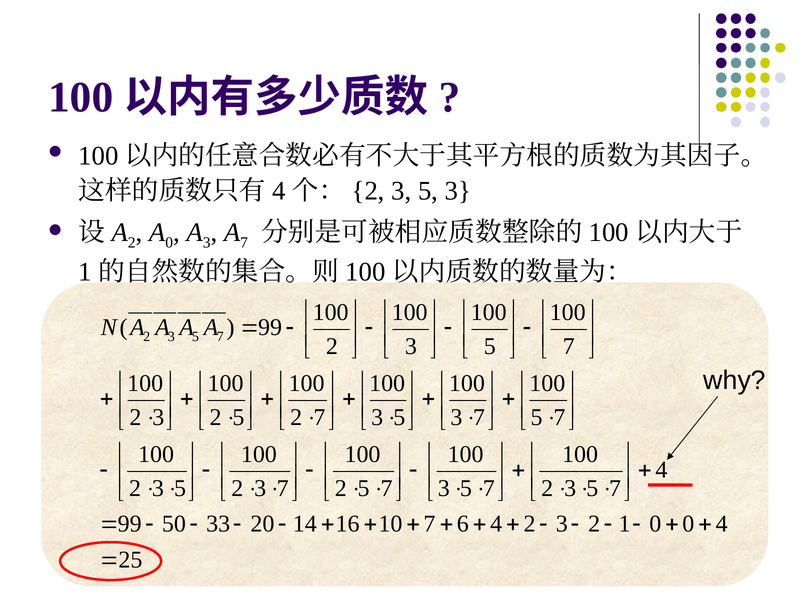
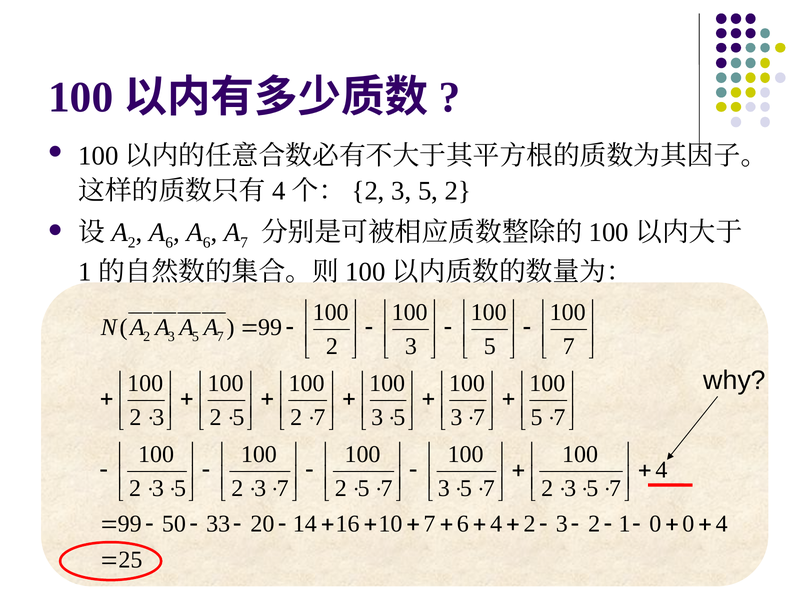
3 5 3: 3 -> 2
0 at (169, 242): 0 -> 6
3 at (207, 242): 3 -> 6
